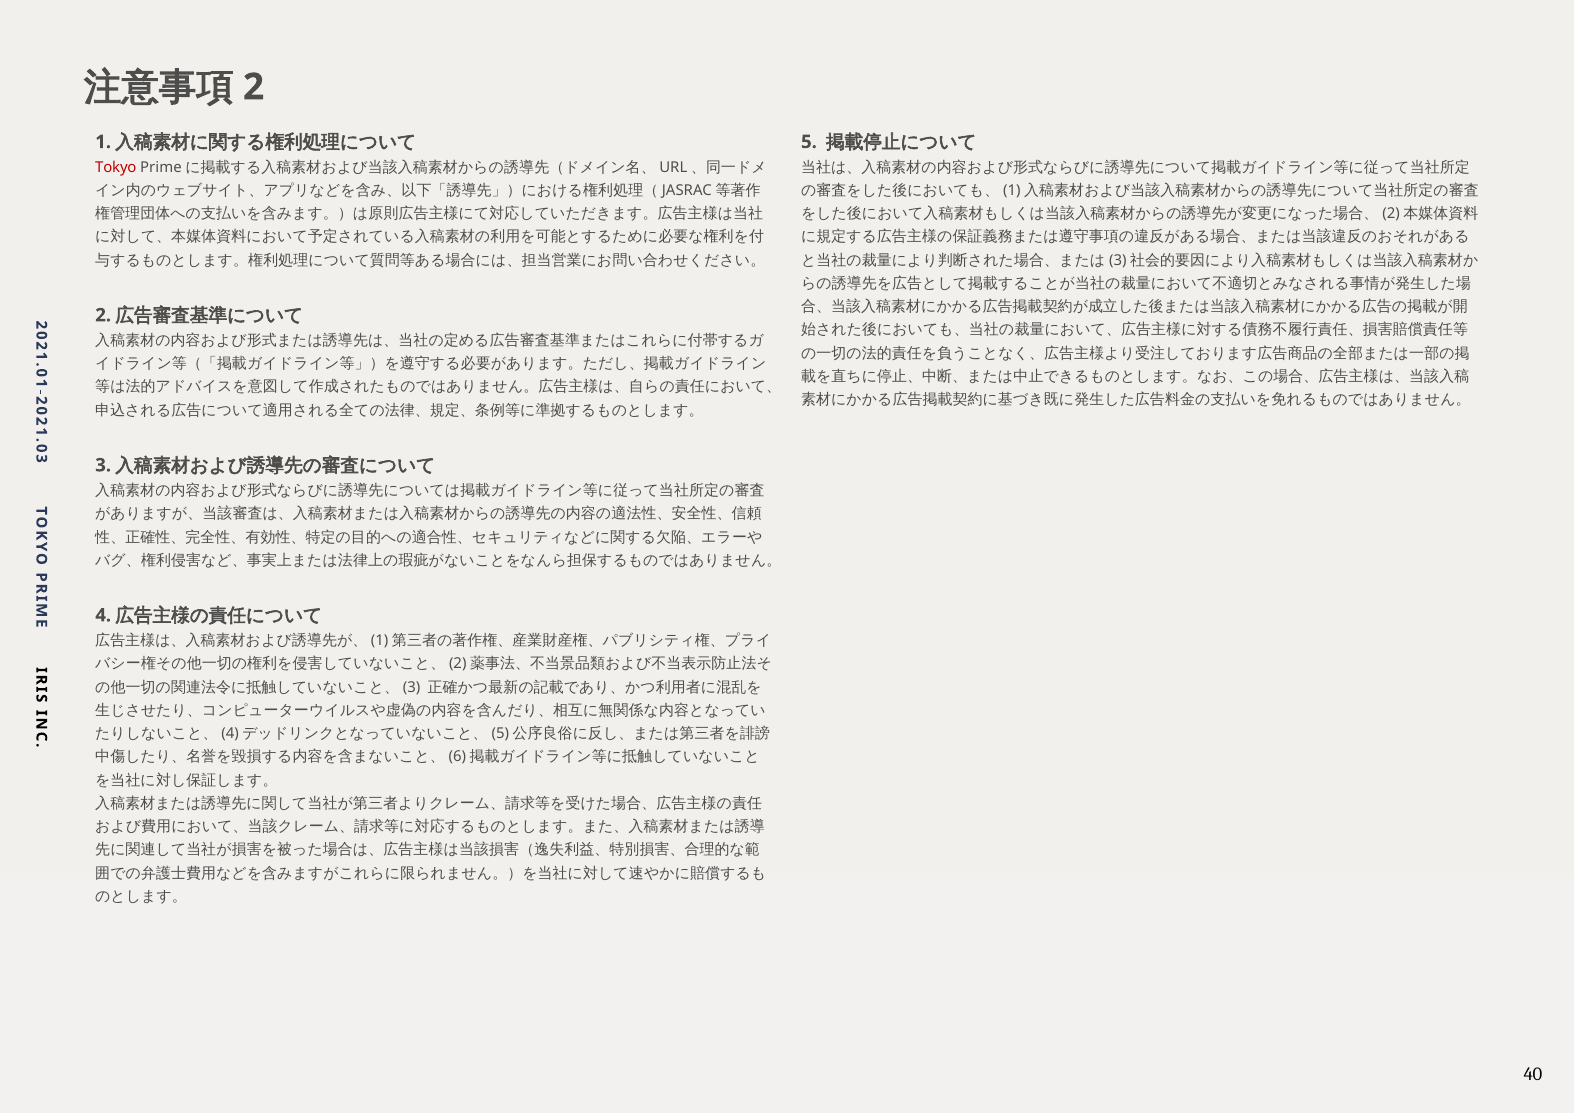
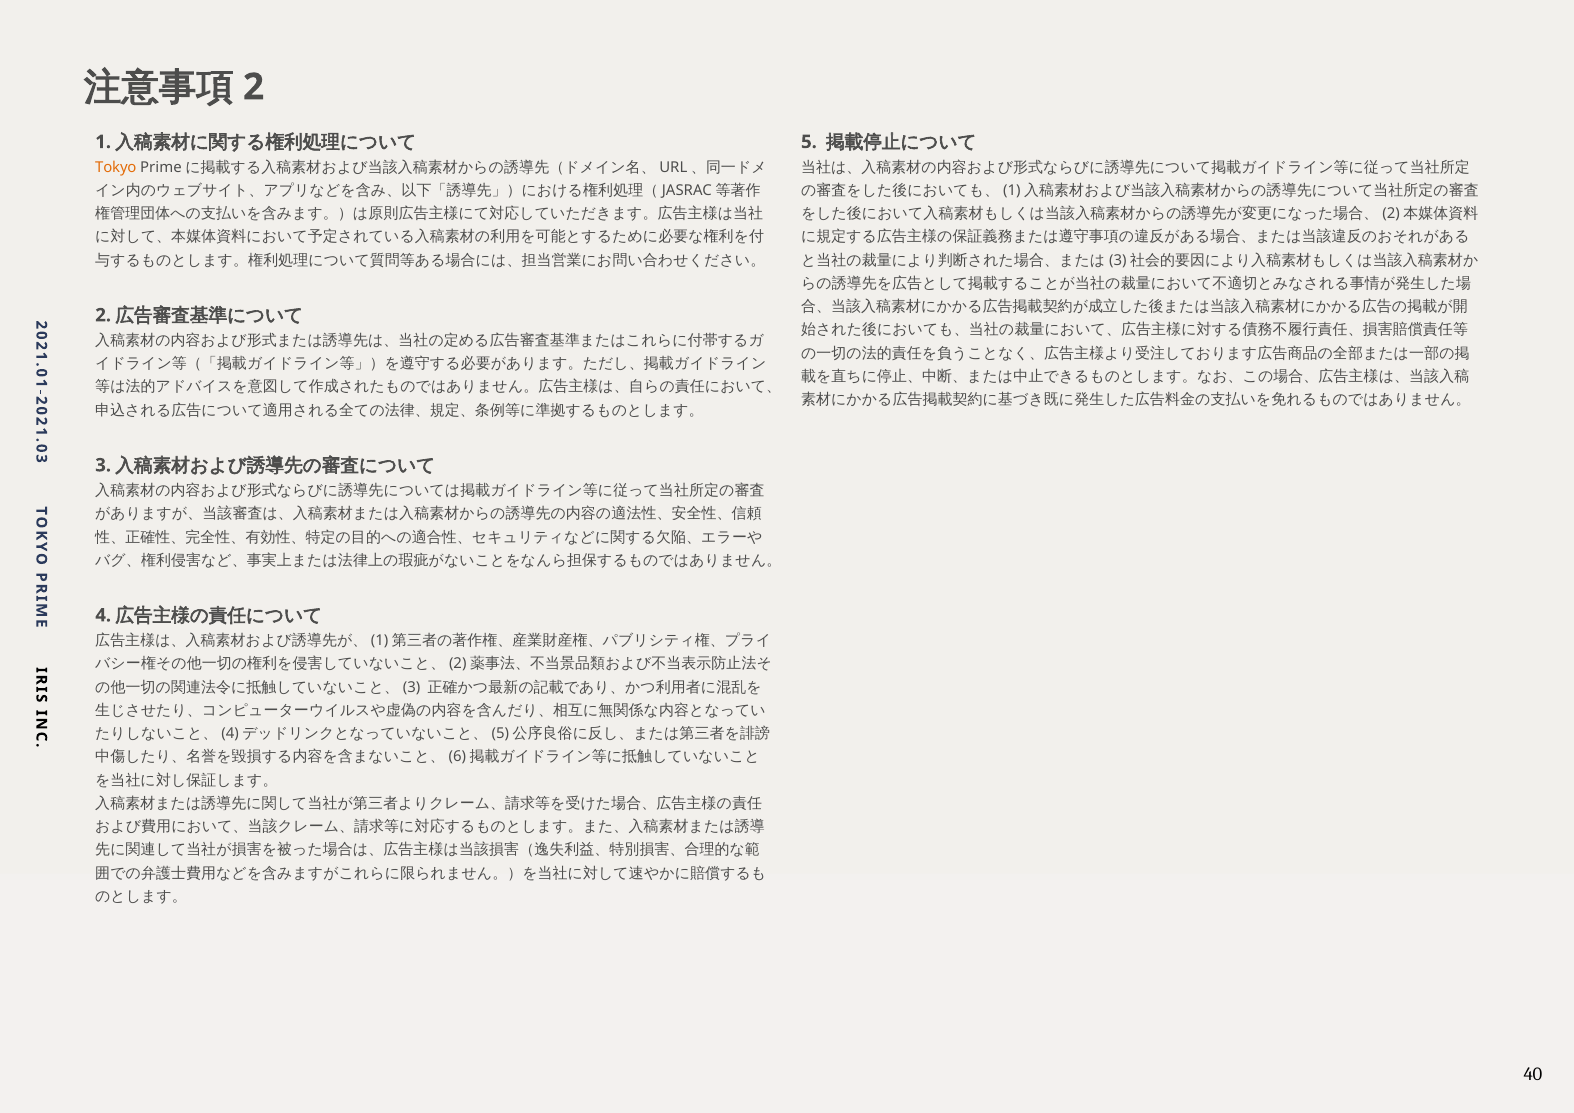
Tokyo colour: red -> orange
